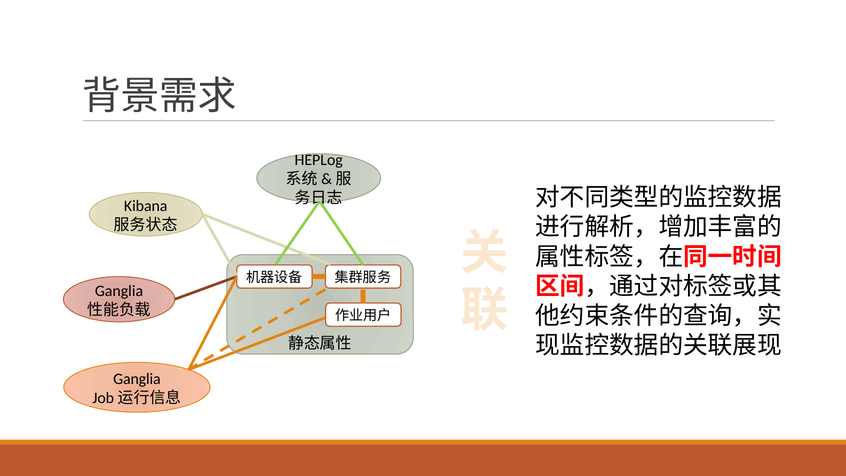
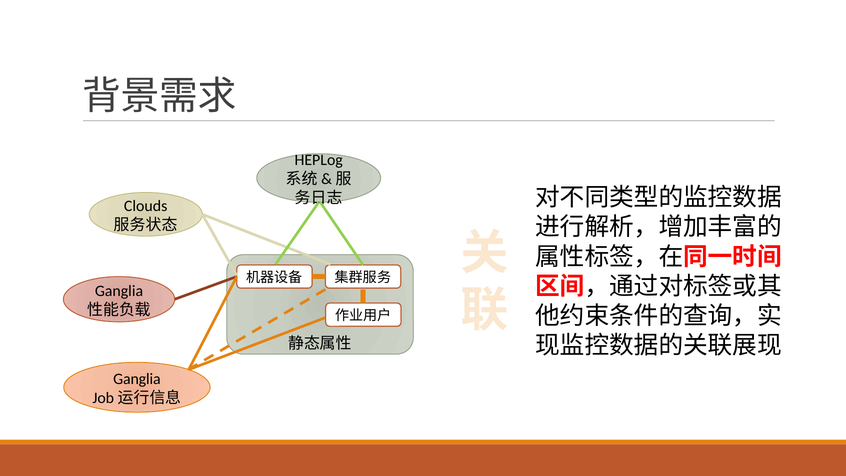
Kibana: Kibana -> Clouds
